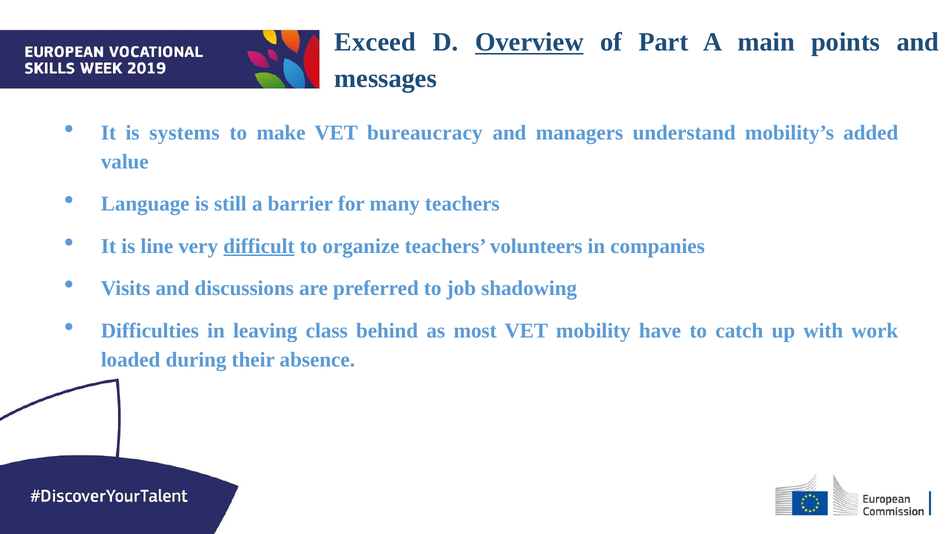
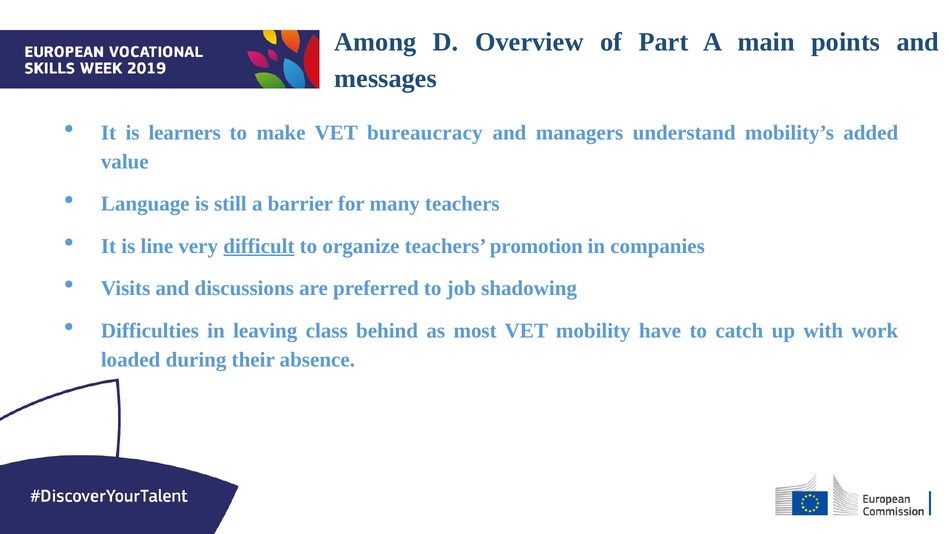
Exceed: Exceed -> Among
Overview underline: present -> none
systems: systems -> learners
volunteers: volunteers -> promotion
